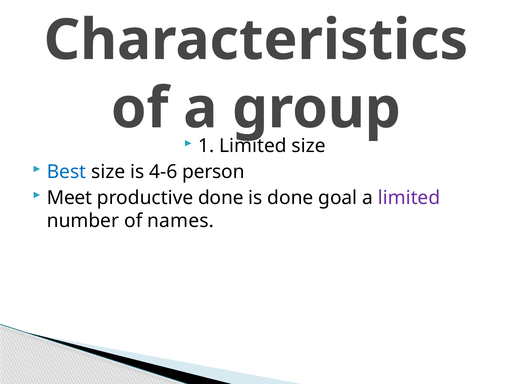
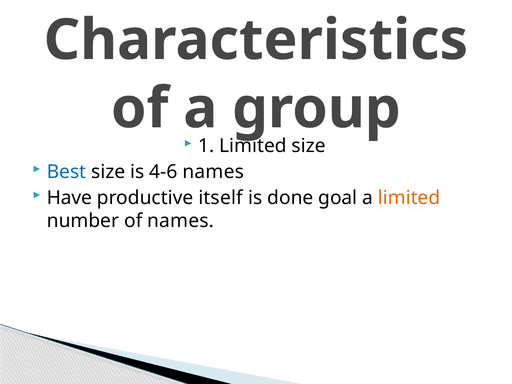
4-6 person: person -> names
Meet: Meet -> Have
productive done: done -> itself
limited at (409, 198) colour: purple -> orange
